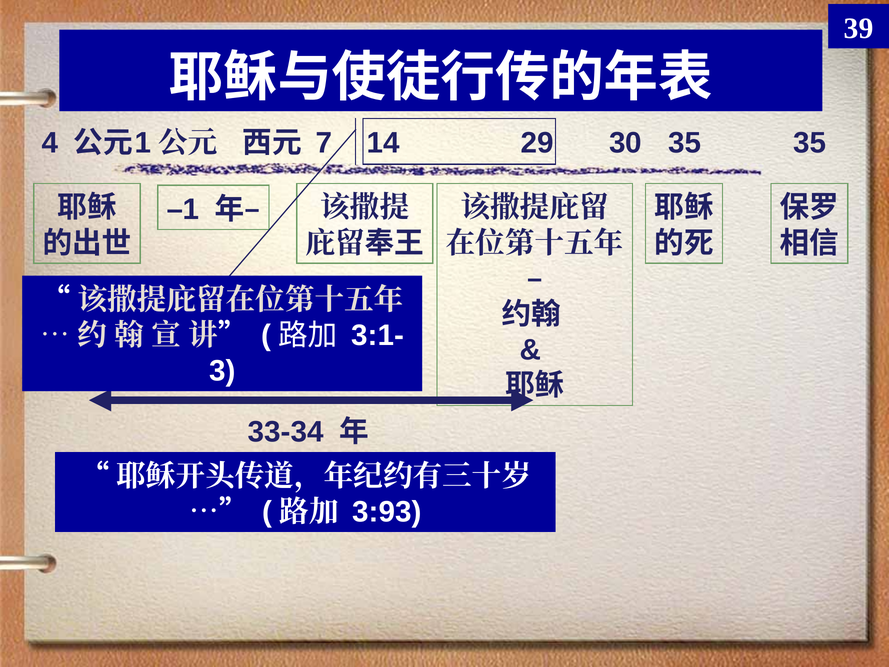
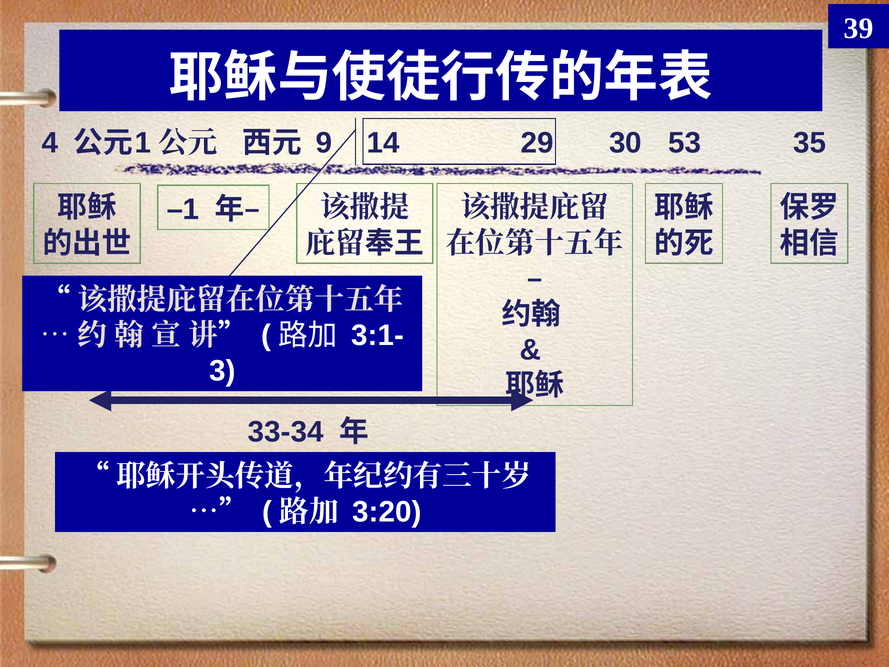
7: 7 -> 9
30 35: 35 -> 53
3:93: 3:93 -> 3:20
